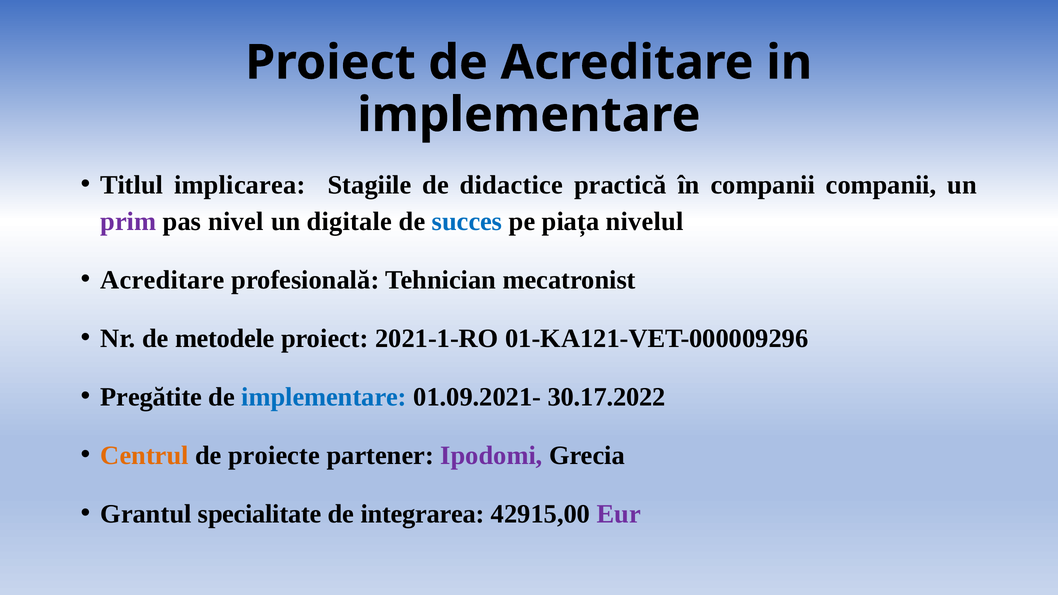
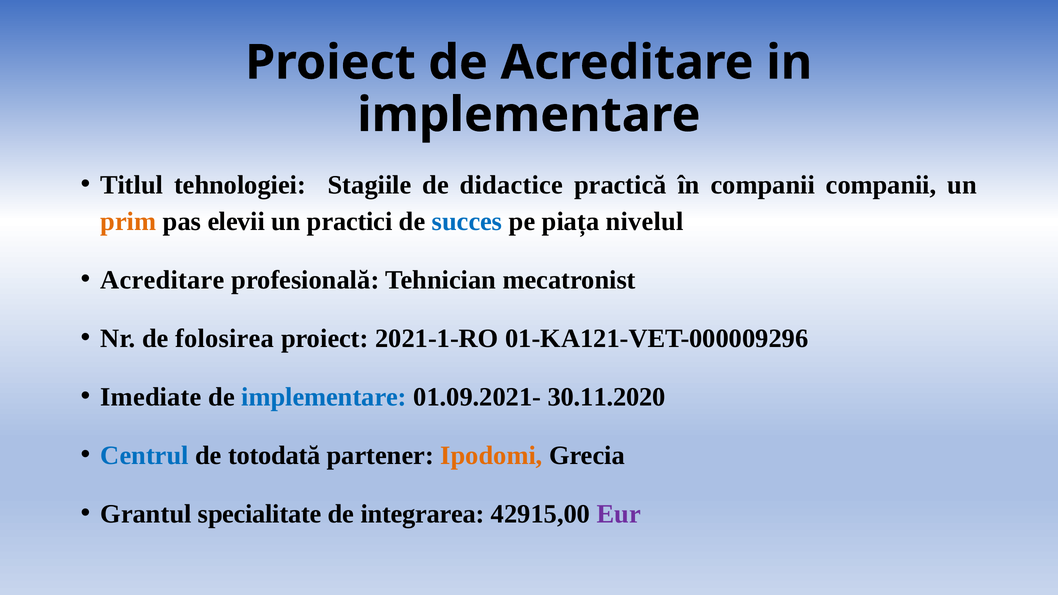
implicarea: implicarea -> tehnologiei
prim colour: purple -> orange
nivel: nivel -> elevii
digitale: digitale -> practici
metodele: metodele -> folosirea
Pregătite: Pregătite -> Imediate
30.17.2022: 30.17.2022 -> 30.11.2020
Centrul colour: orange -> blue
proiecte: proiecte -> totodată
Ipodomi colour: purple -> orange
